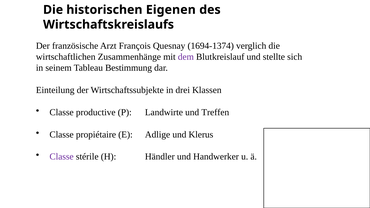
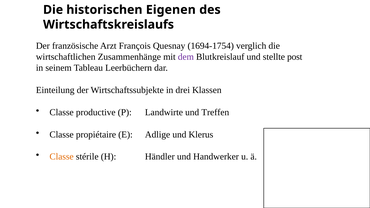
1694-1374: 1694-1374 -> 1694-1754
sich: sich -> post
Bestimmung: Bestimmung -> Leerbüchern
Classe at (62, 157) colour: purple -> orange
